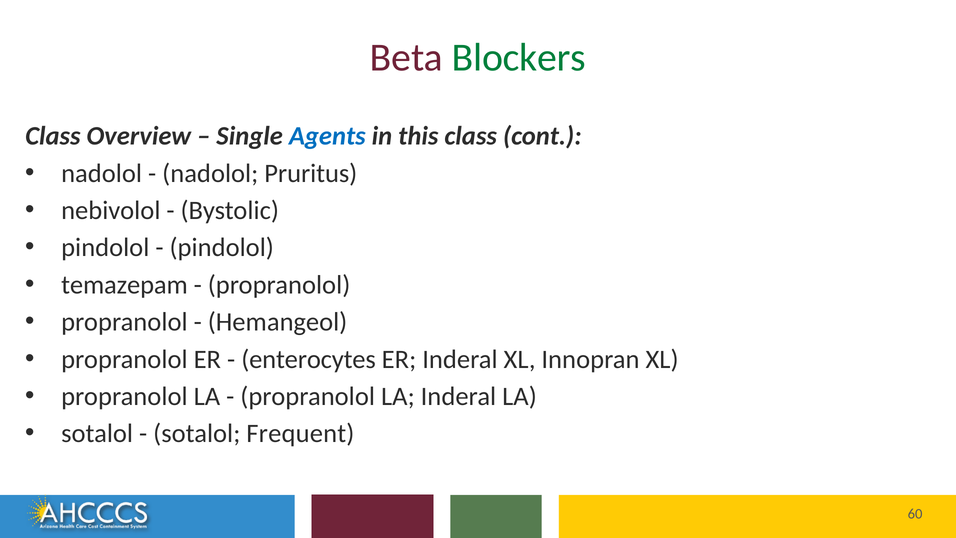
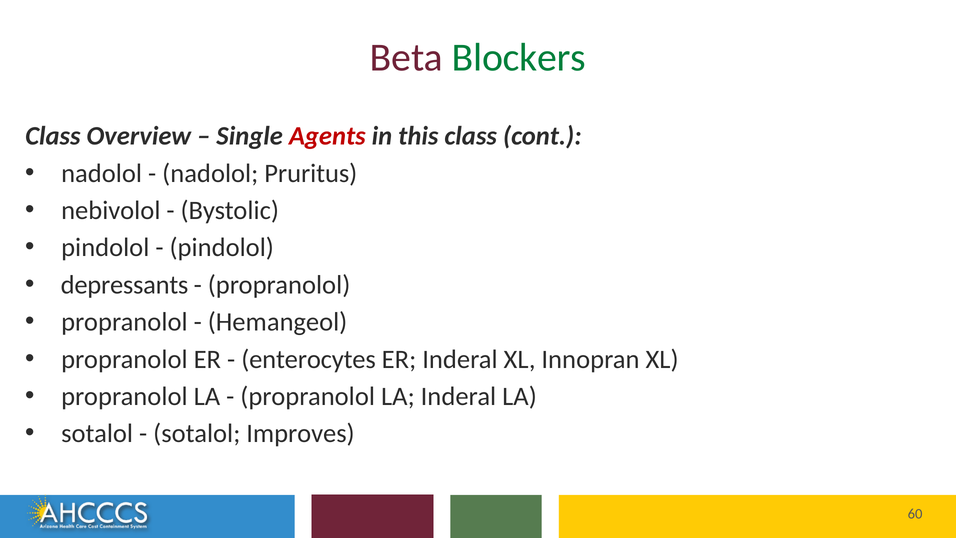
Agents colour: blue -> red
temazepam: temazepam -> depressants
Frequent: Frequent -> Improves
